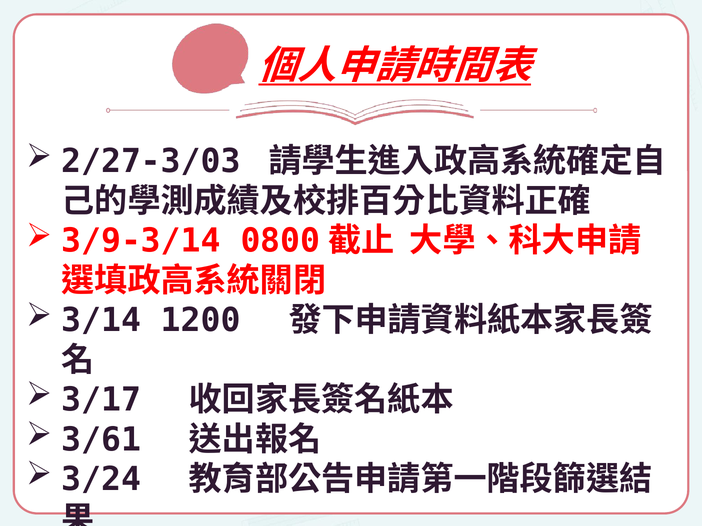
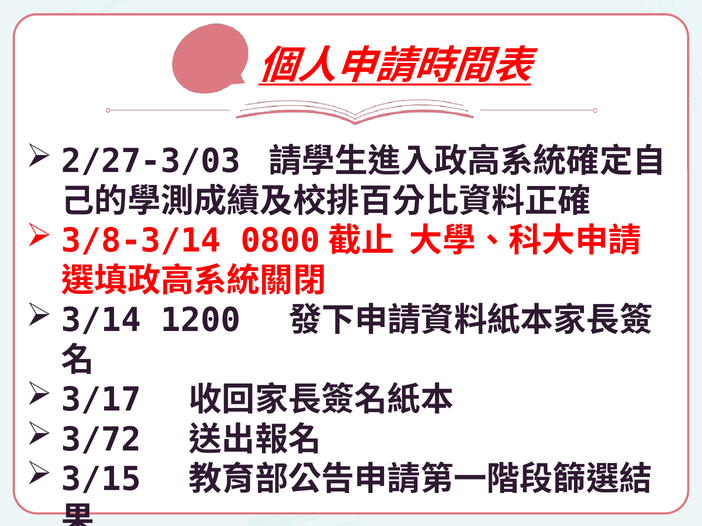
3/9-3/14: 3/9-3/14 -> 3/8-3/14
3/61: 3/61 -> 3/72
3/24: 3/24 -> 3/15
